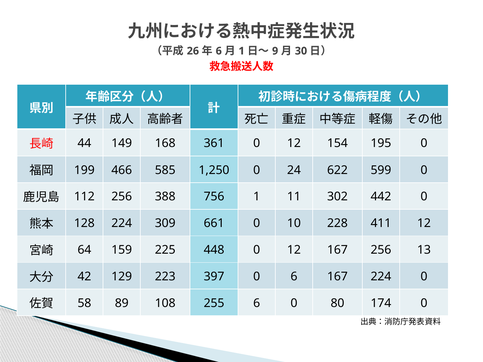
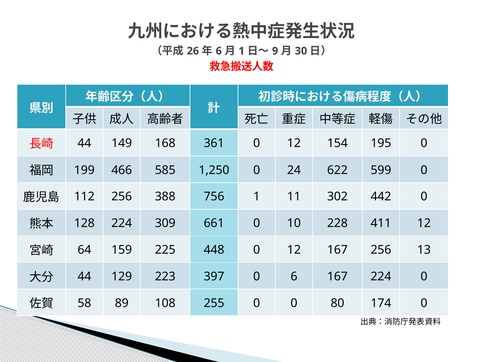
42 at (84, 277): 42 -> 44
255 6: 6 -> 0
